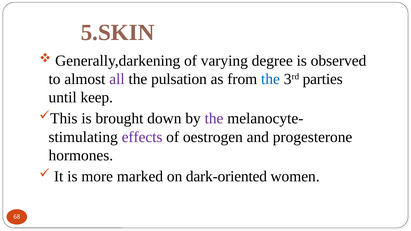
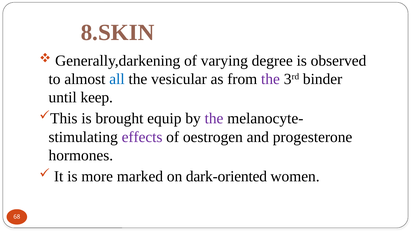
5.SKIN: 5.SKIN -> 8.SKIN
all colour: purple -> blue
pulsation: pulsation -> vesicular
the at (270, 79) colour: blue -> purple
parties: parties -> binder
down: down -> equip
